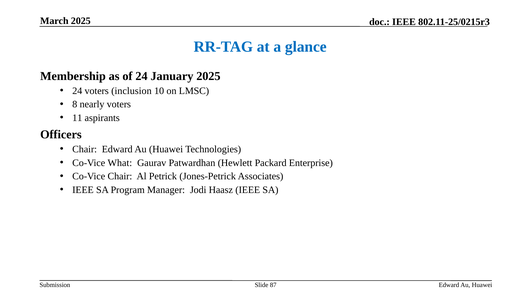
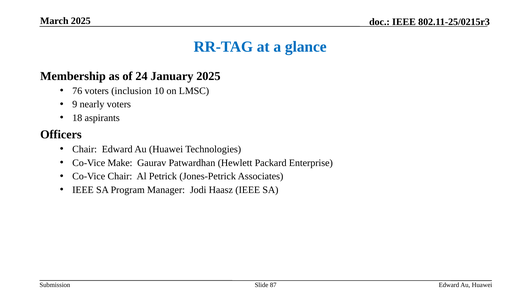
24 at (77, 91): 24 -> 76
8: 8 -> 9
11: 11 -> 18
What: What -> Make
